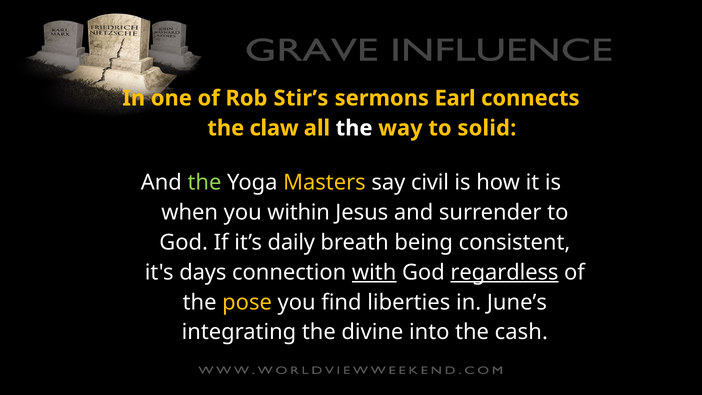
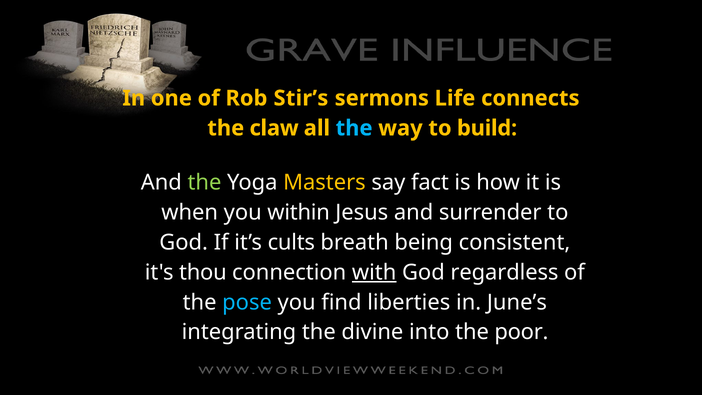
Earl: Earl -> Life
the at (354, 128) colour: white -> light blue
solid: solid -> build
civil: civil -> fact
daily: daily -> cults
days: days -> thou
regardless underline: present -> none
pose colour: yellow -> light blue
cash: cash -> poor
